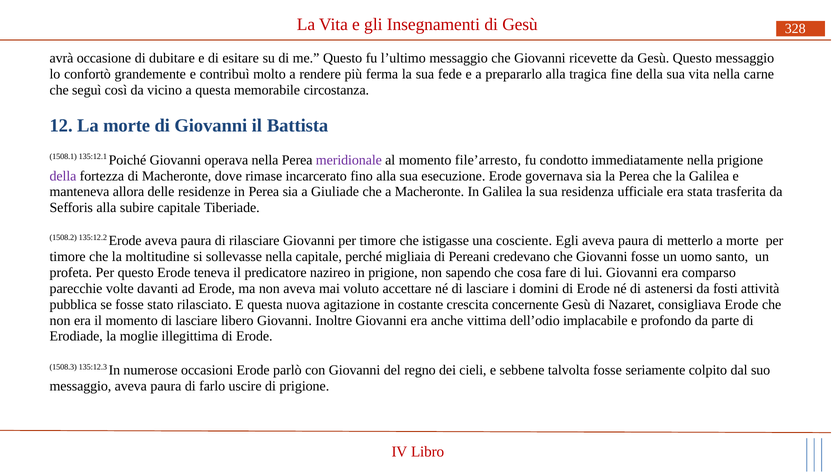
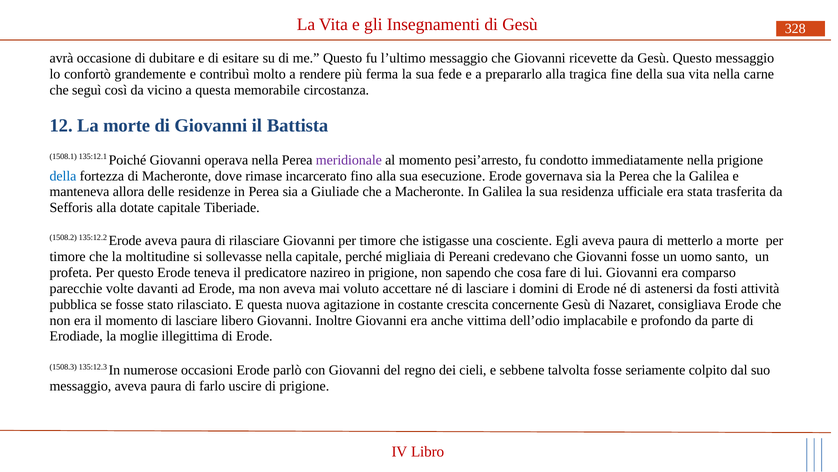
file’arresto: file’arresto -> pesi’arresto
della at (63, 176) colour: purple -> blue
subire: subire -> dotate
